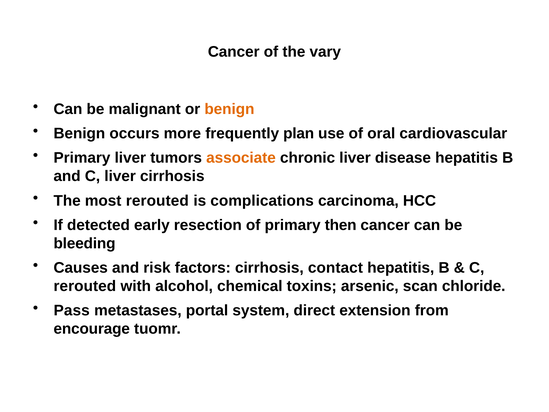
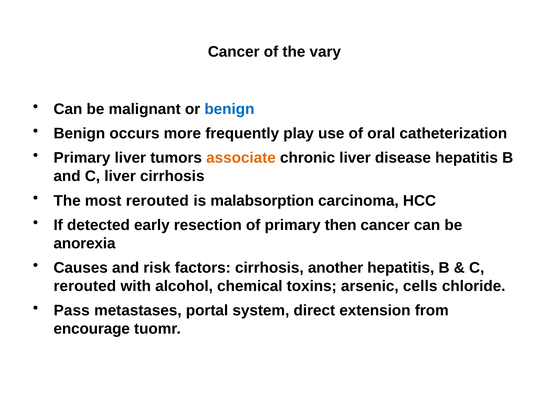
benign at (229, 109) colour: orange -> blue
plan: plan -> play
cardiovascular: cardiovascular -> catheterization
complications: complications -> malabsorption
bleeding: bleeding -> anorexia
contact: contact -> another
scan: scan -> cells
